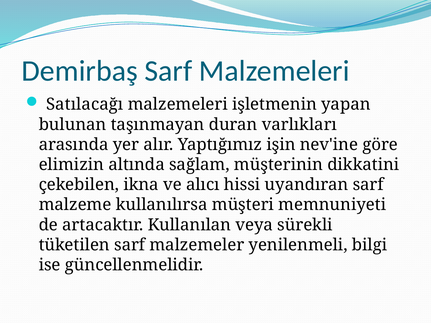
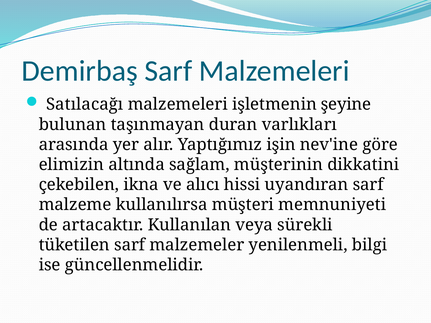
yapan: yapan -> şeyine
